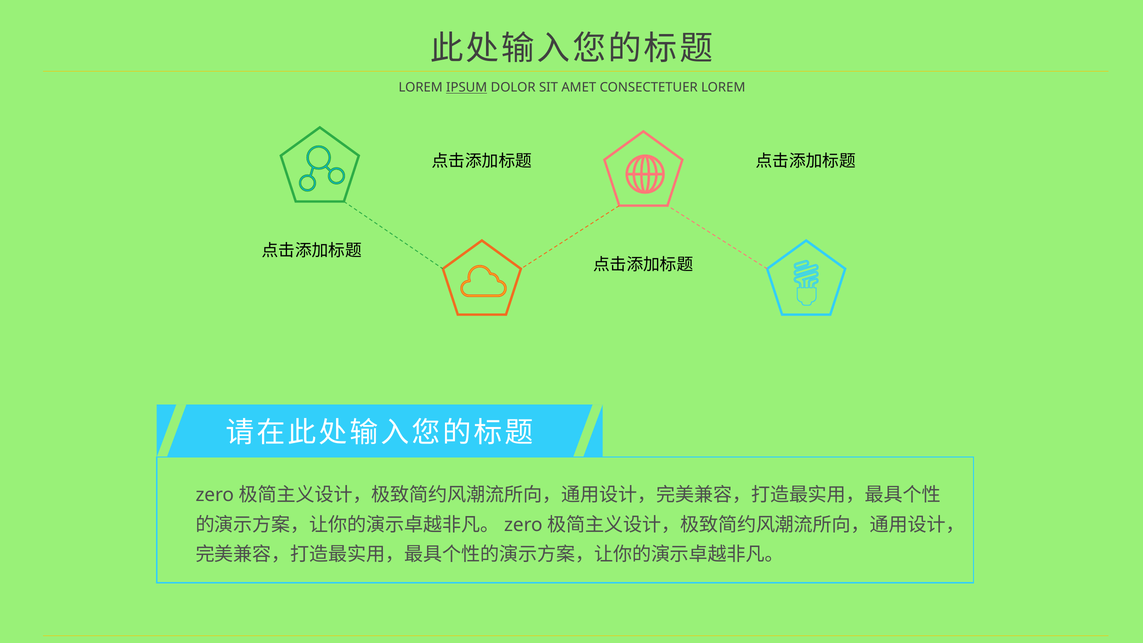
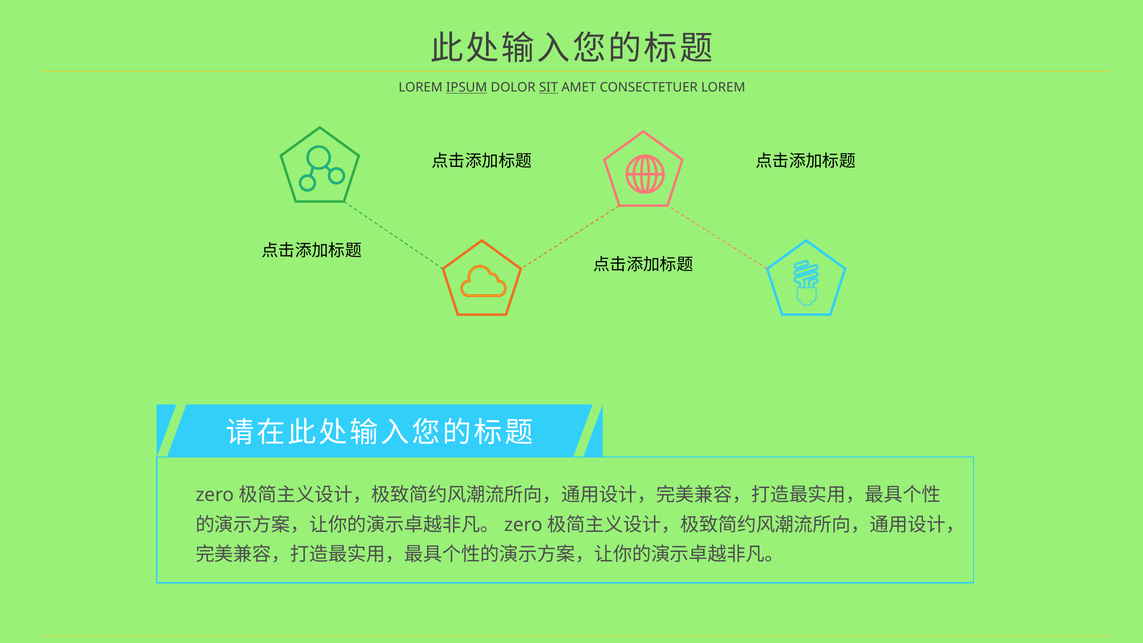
SIT underline: none -> present
